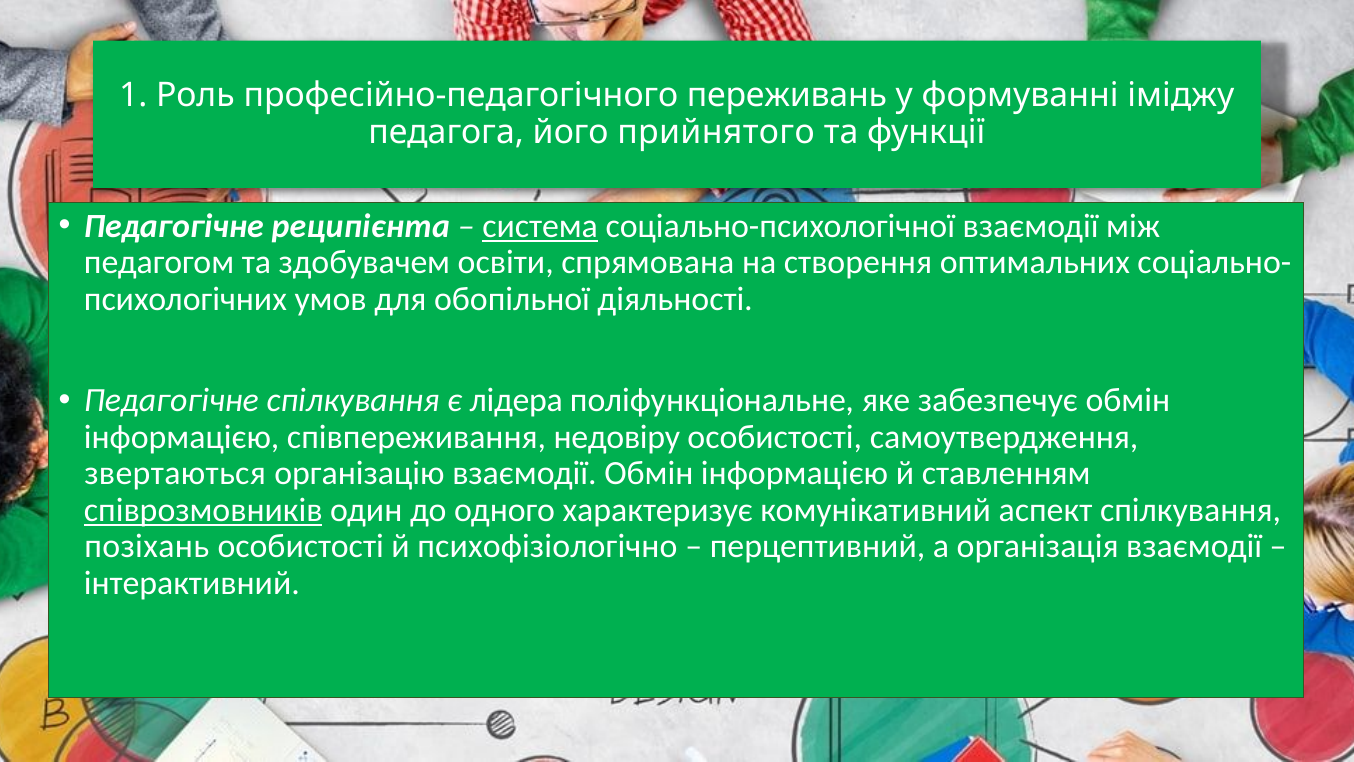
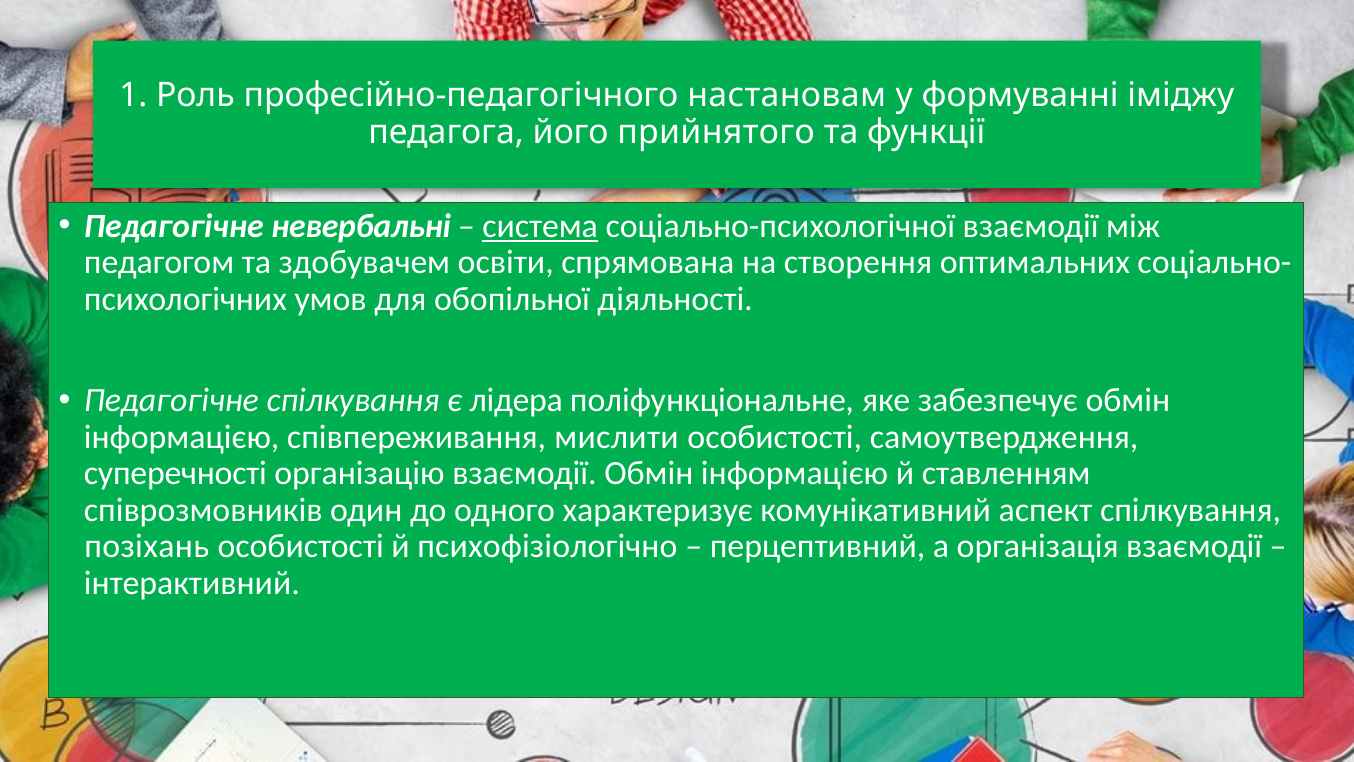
переживань: переживань -> настановам
реципієнта: реципієнта -> невербальні
недовіру: недовіру -> мислити
звертаються: звертаються -> суперечності
співрозмовників underline: present -> none
